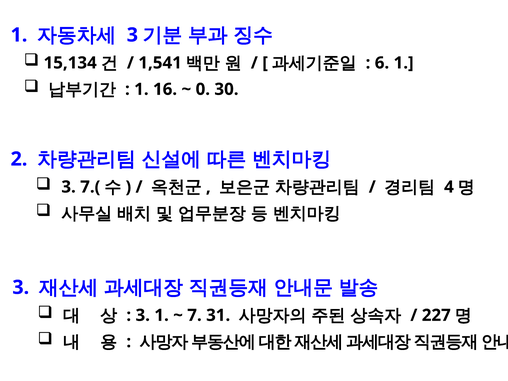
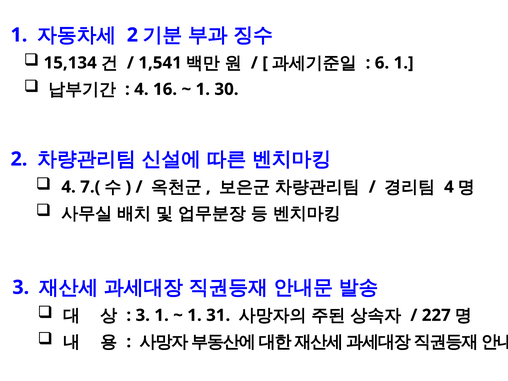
3 at (132, 35): 3 -> 2
1 at (141, 89): 1 -> 4
0 at (203, 89): 0 -> 1
3 at (69, 187): 3 -> 4
7 at (194, 315): 7 -> 1
